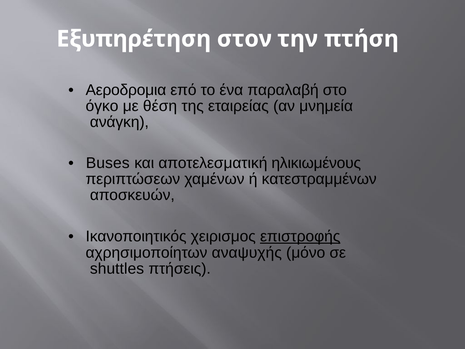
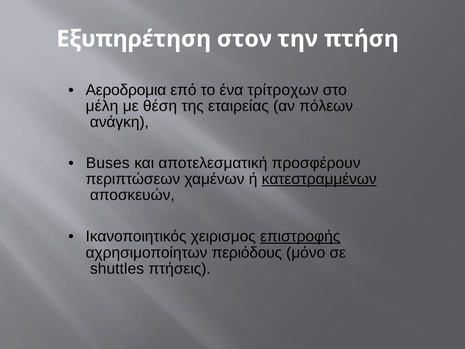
παραλαβή: παραλαβή -> τρίτροχων
όγκο: όγκο -> μέλη
μνημεία: μνημεία -> πόλεων
ηλικιωμένους: ηλικιωμένους -> προσφέρουν
κατεστραμμένων underline: none -> present
αναψυχής: αναψυχής -> περιόδους
